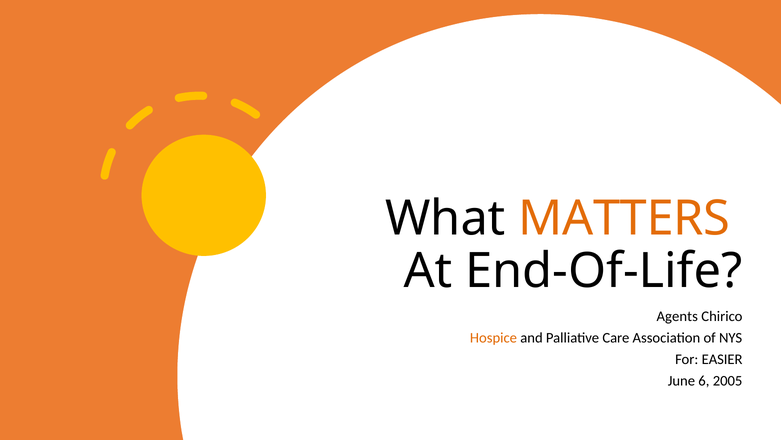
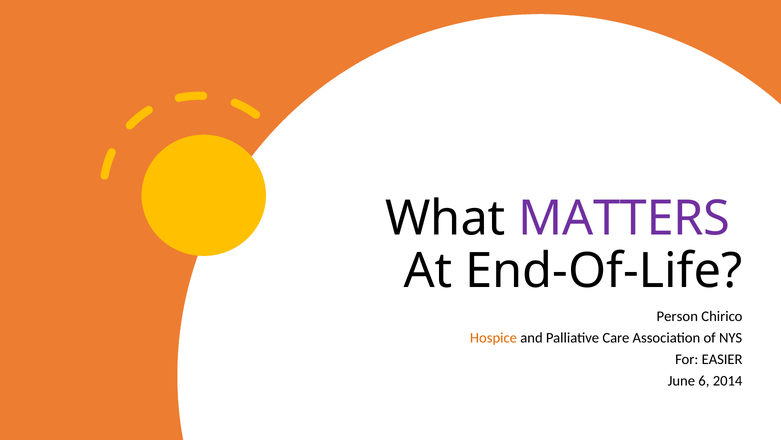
MATTERS colour: orange -> purple
Agents: Agents -> Person
2005: 2005 -> 2014
